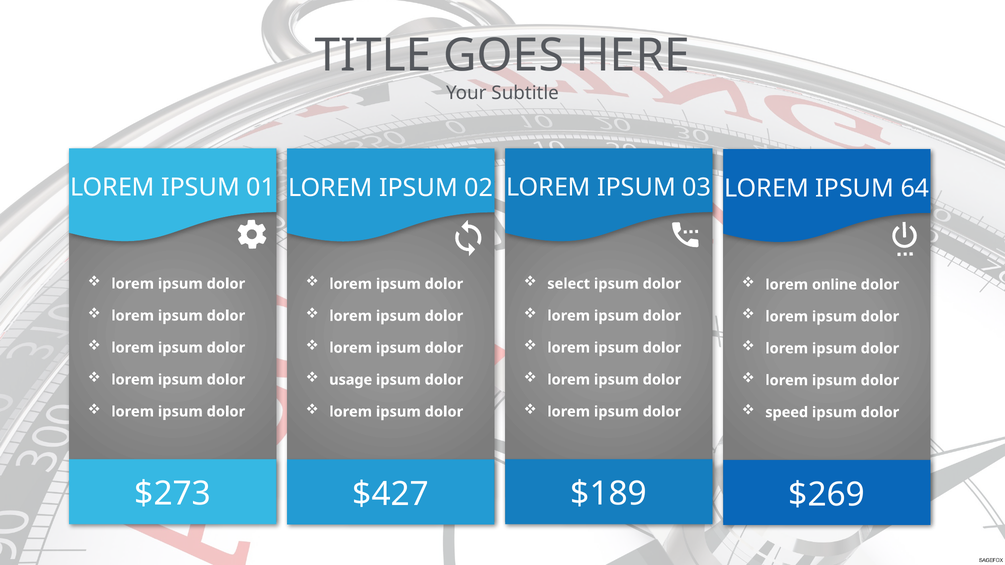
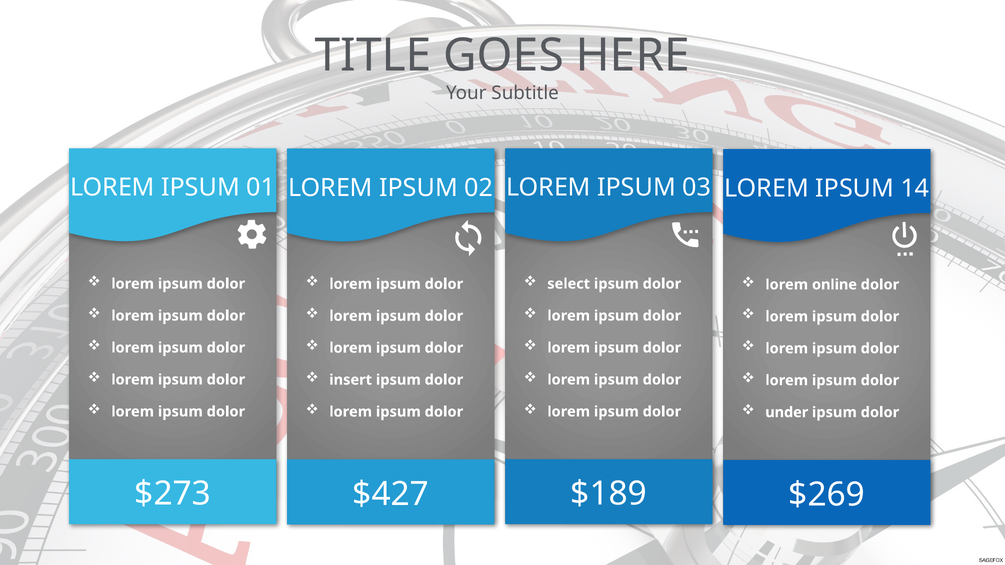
64: 64 -> 14
usage: usage -> insert
speed: speed -> under
